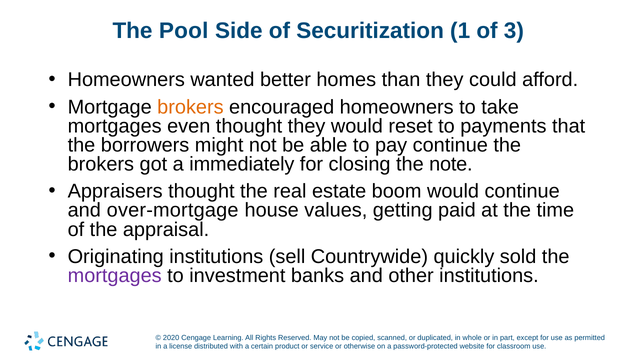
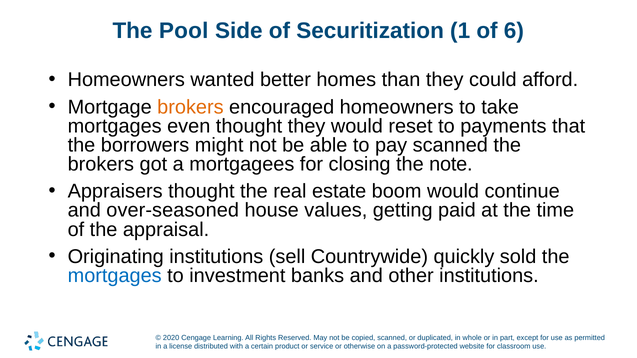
3: 3 -> 6
pay continue: continue -> scanned
immediately: immediately -> mortgagees
over-mortgage: over-mortgage -> over-seasoned
mortgages at (115, 276) colour: purple -> blue
